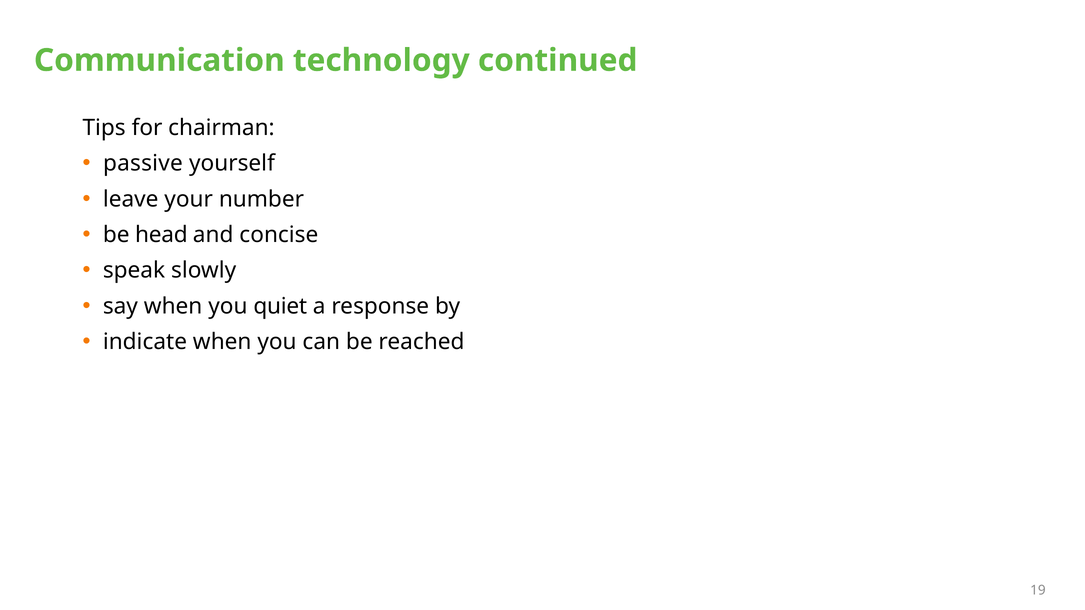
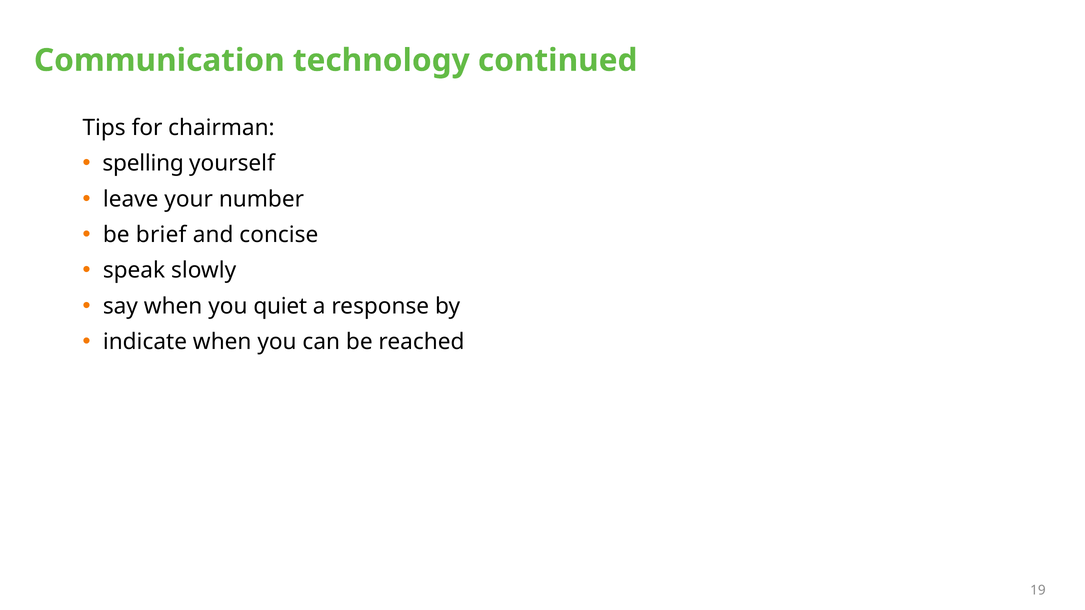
passive: passive -> spelling
head: head -> brief
